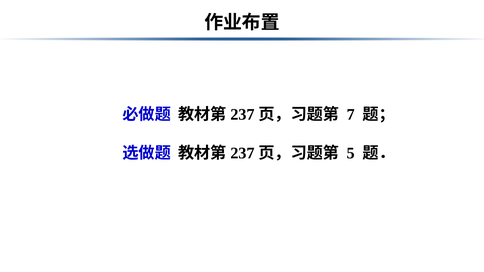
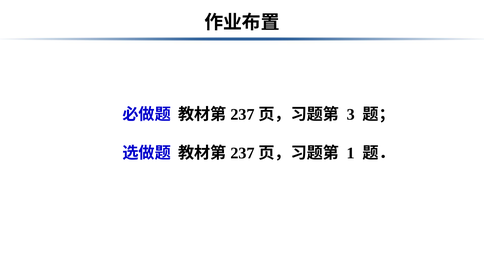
7: 7 -> 3
5: 5 -> 1
